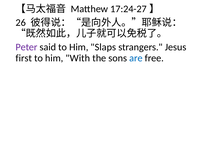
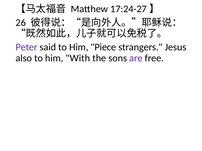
Slaps: Slaps -> Piece
first: first -> also
are colour: blue -> purple
